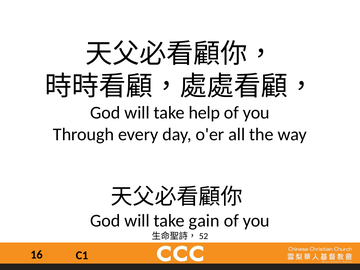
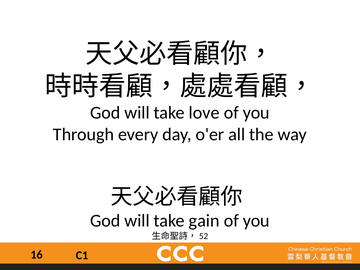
help: help -> love
